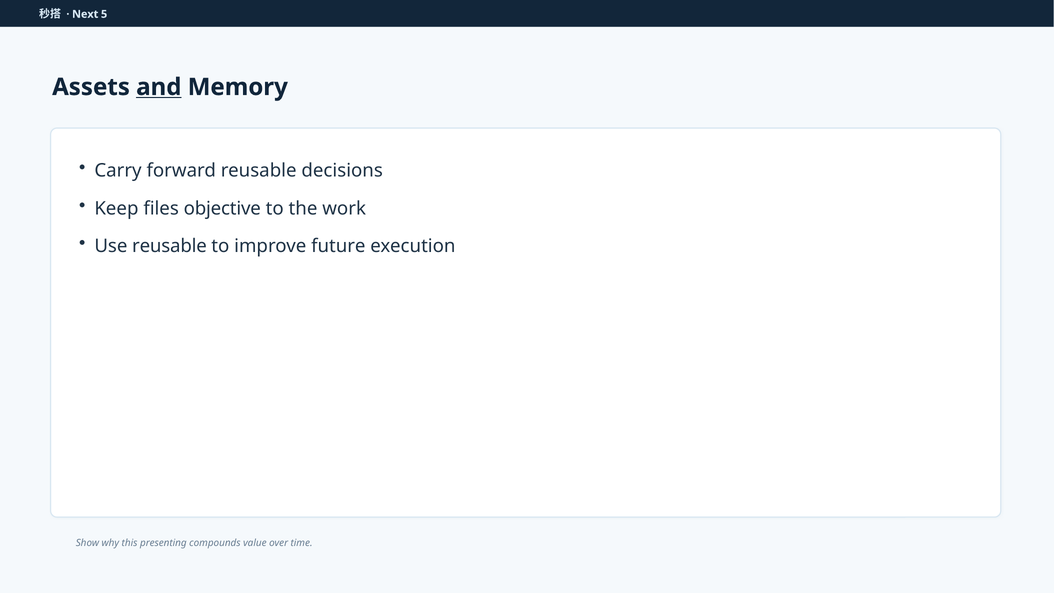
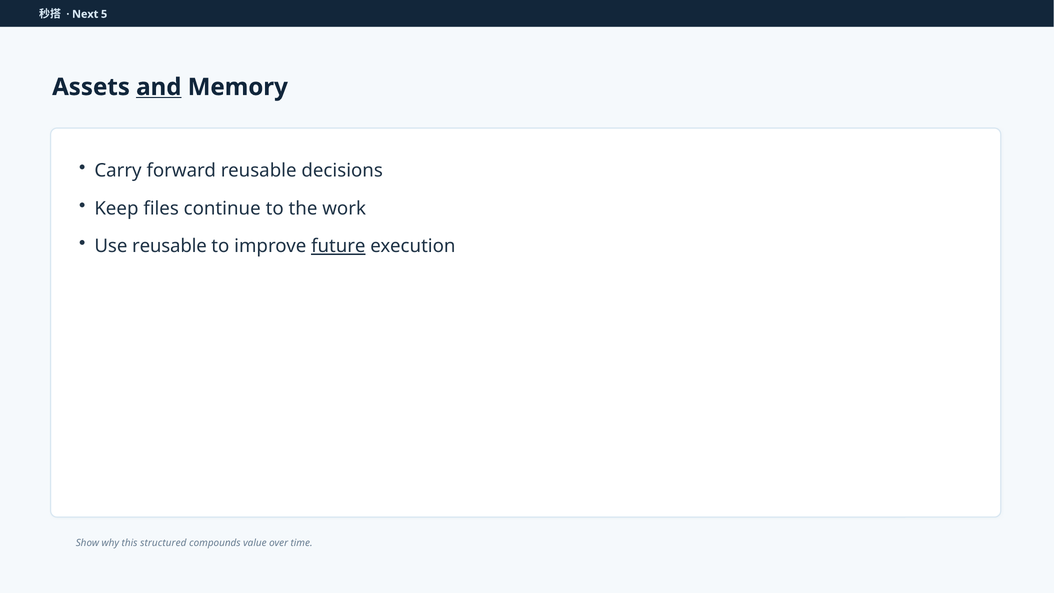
objective: objective -> continue
future underline: none -> present
presenting: presenting -> structured
